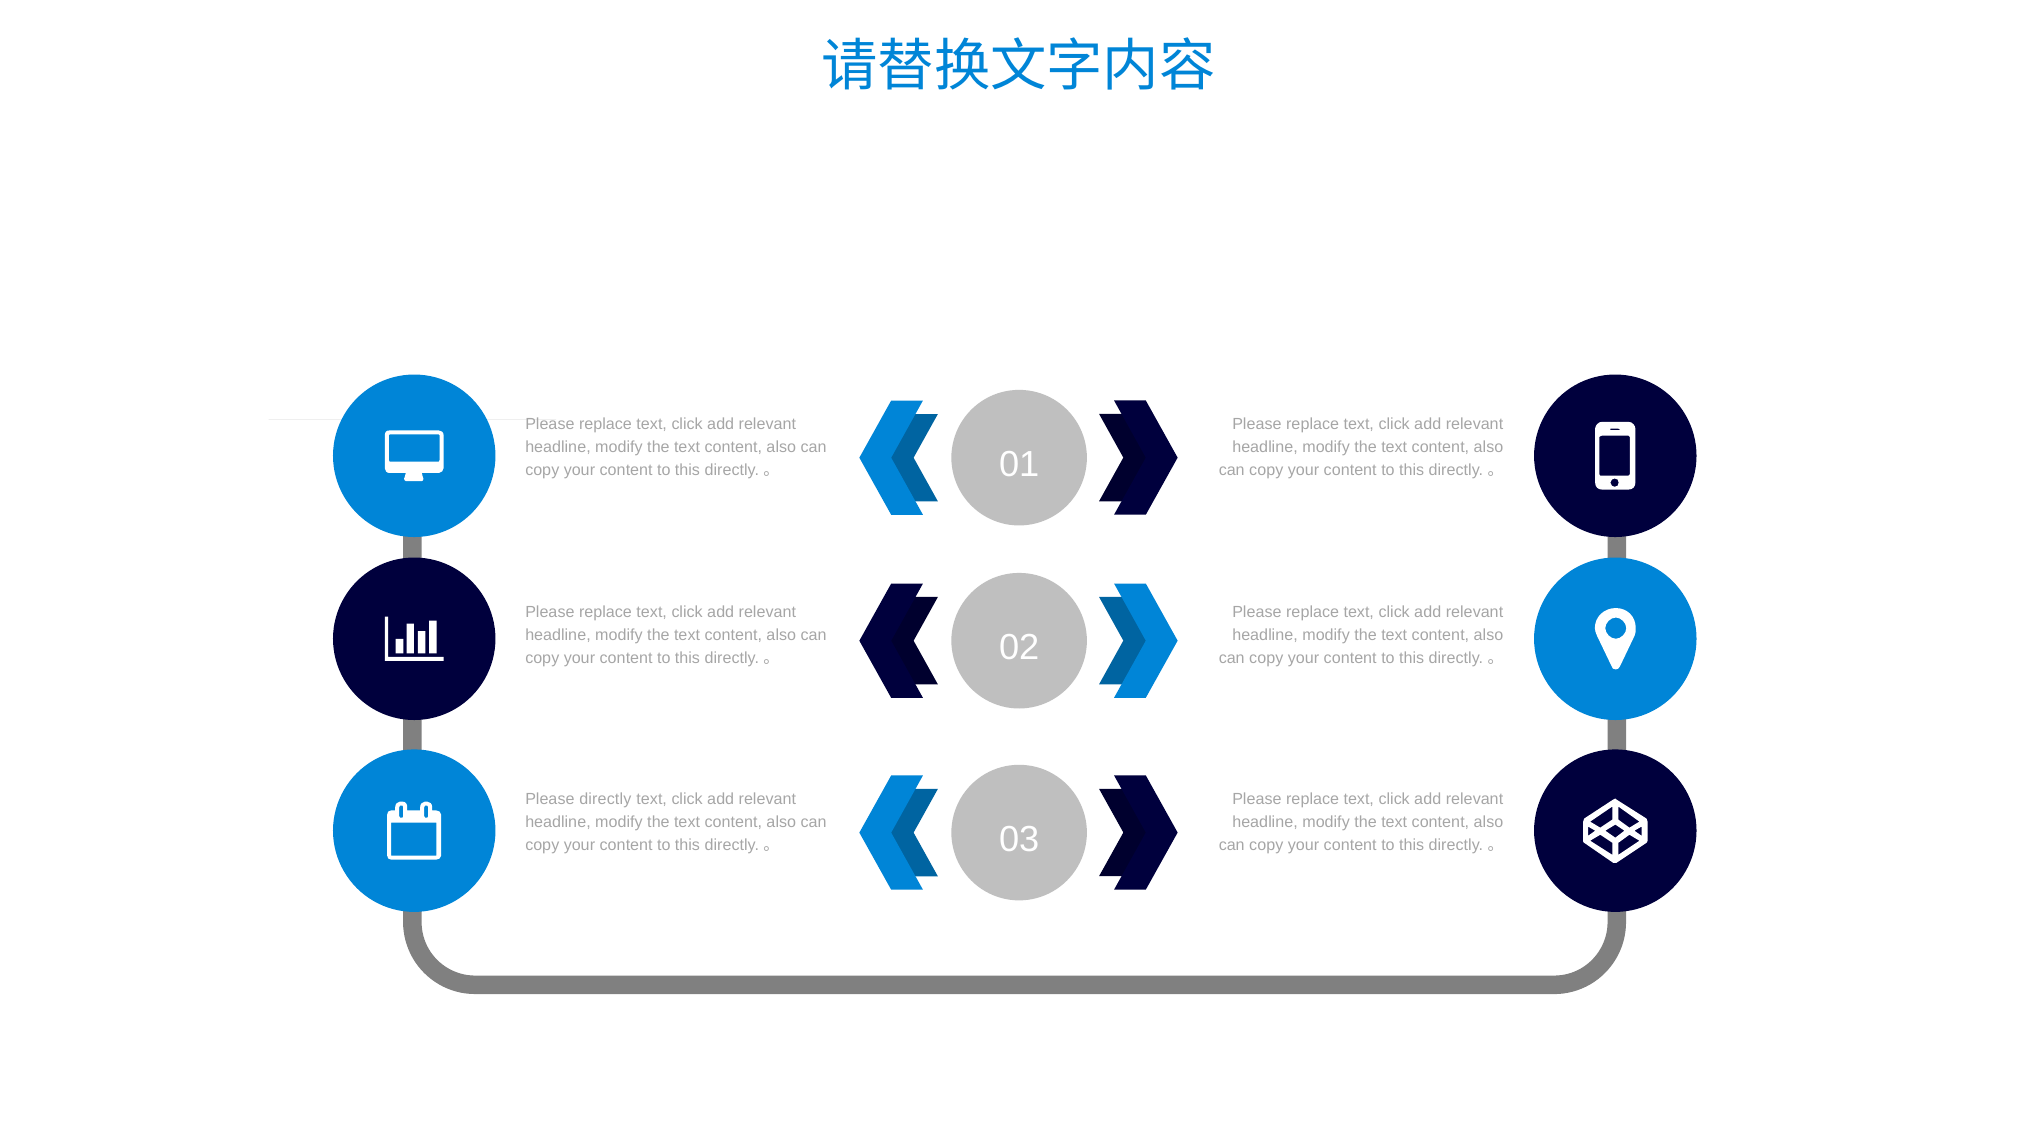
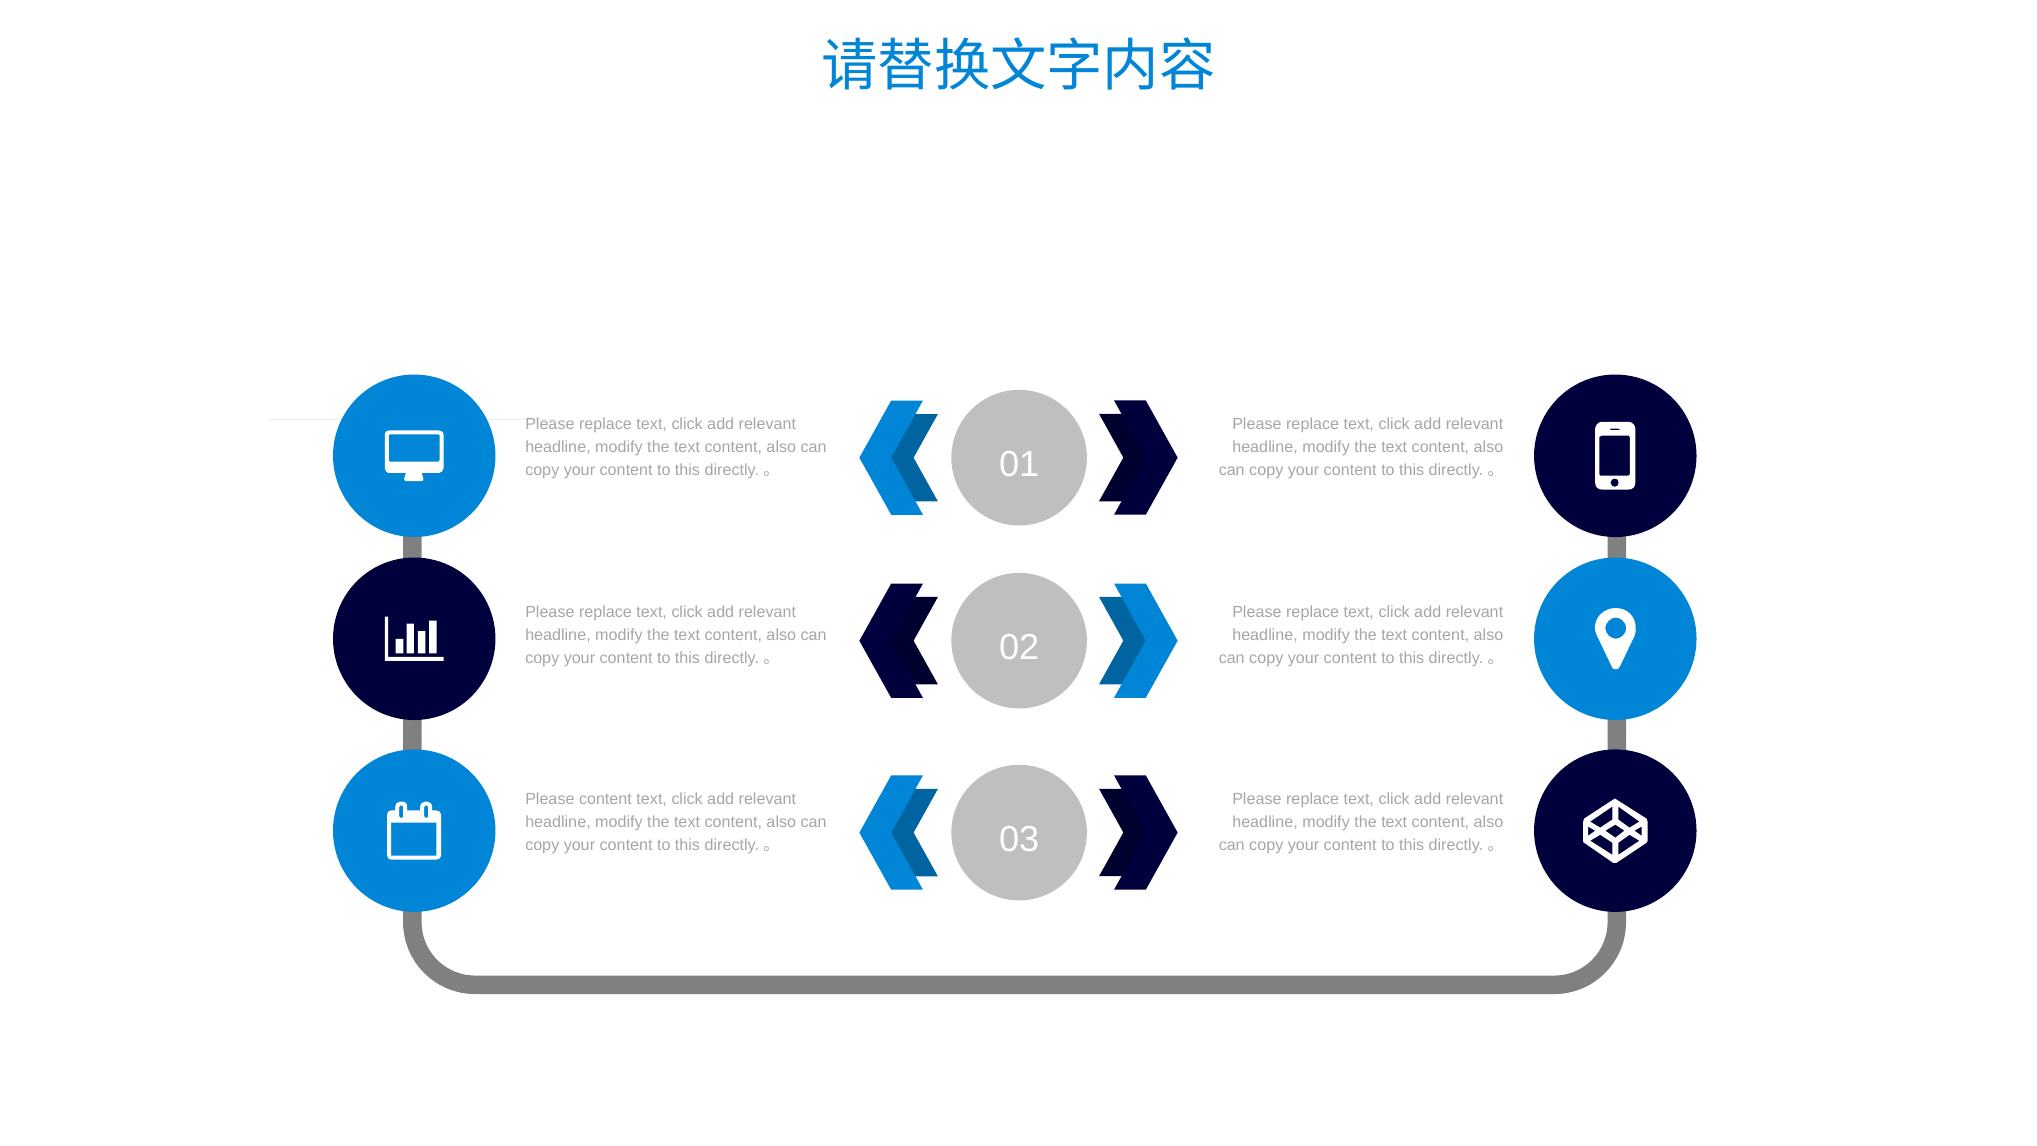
Please directly: directly -> content
